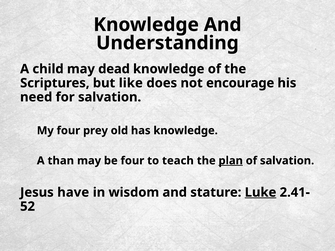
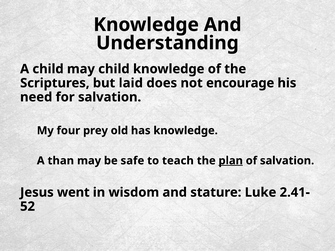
may dead: dead -> child
like: like -> laid
be four: four -> safe
have: have -> went
Luke underline: present -> none
